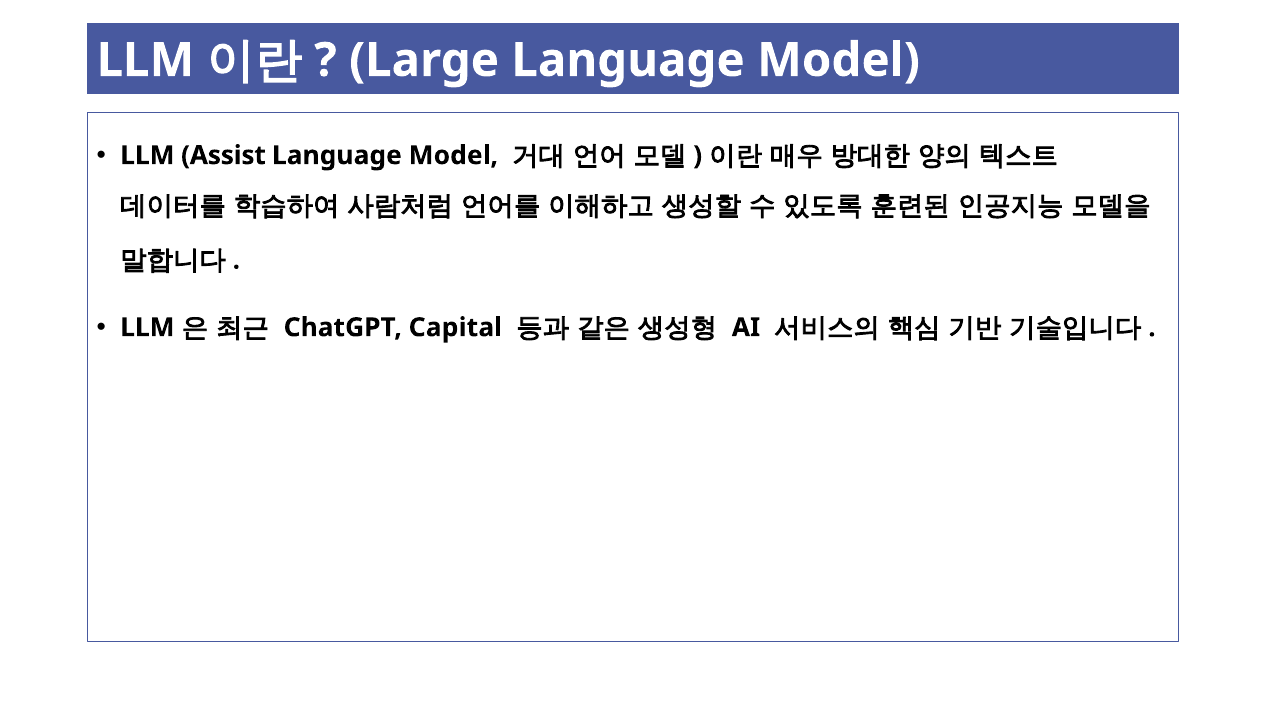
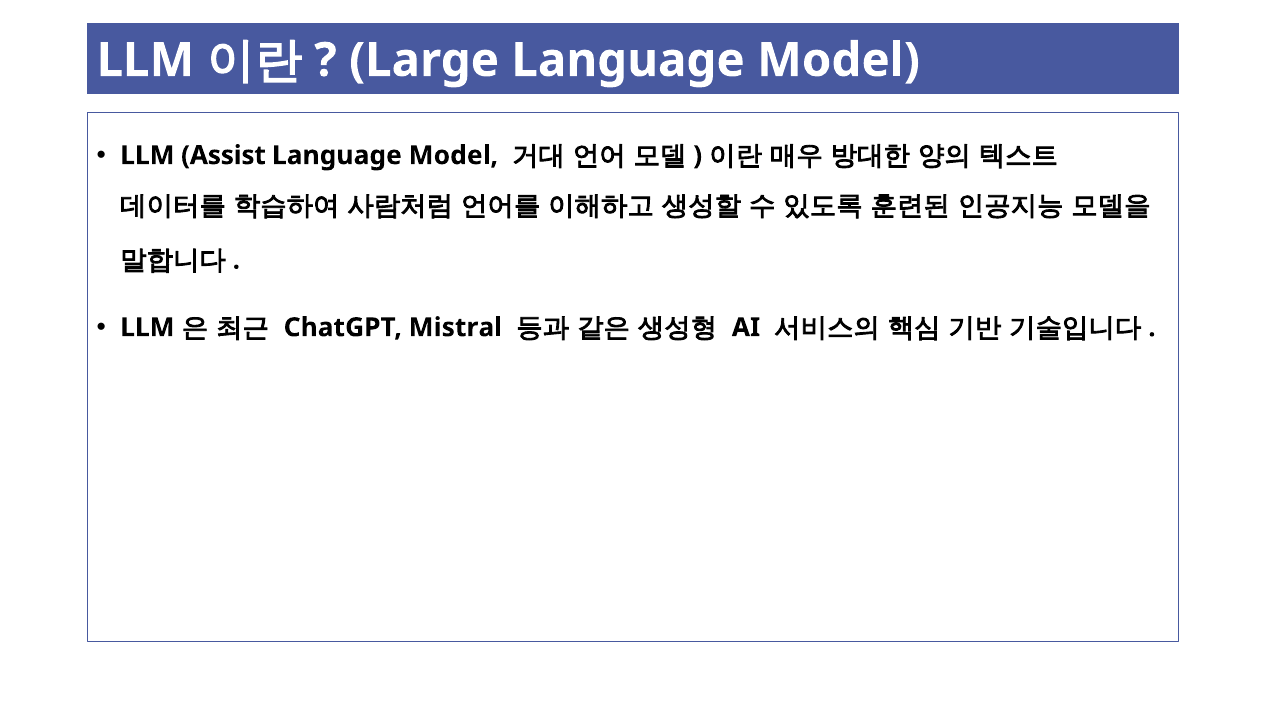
Capital: Capital -> Mistral
